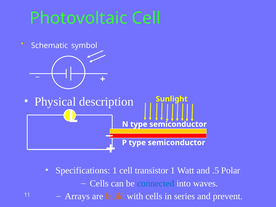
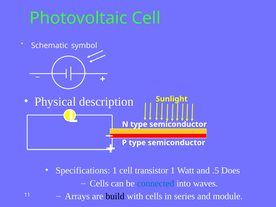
Polar: Polar -> Does
build colour: orange -> black
prevent: prevent -> module
